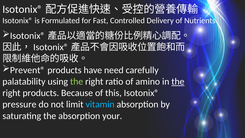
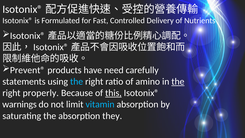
palatability: palatability -> statements
the at (77, 81) colour: light green -> light blue
right products: products -> properly
this underline: none -> present
pressure: pressure -> warnings
your: your -> they
